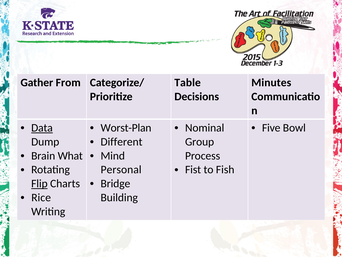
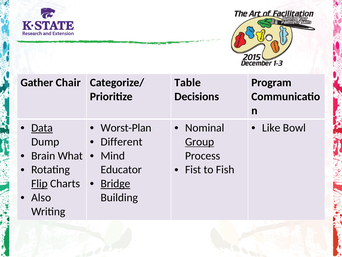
From: From -> Chair
Minutes: Minutes -> Program
Five: Five -> Like
Group underline: none -> present
Personal: Personal -> Educator
Bridge underline: none -> present
Rice: Rice -> Also
